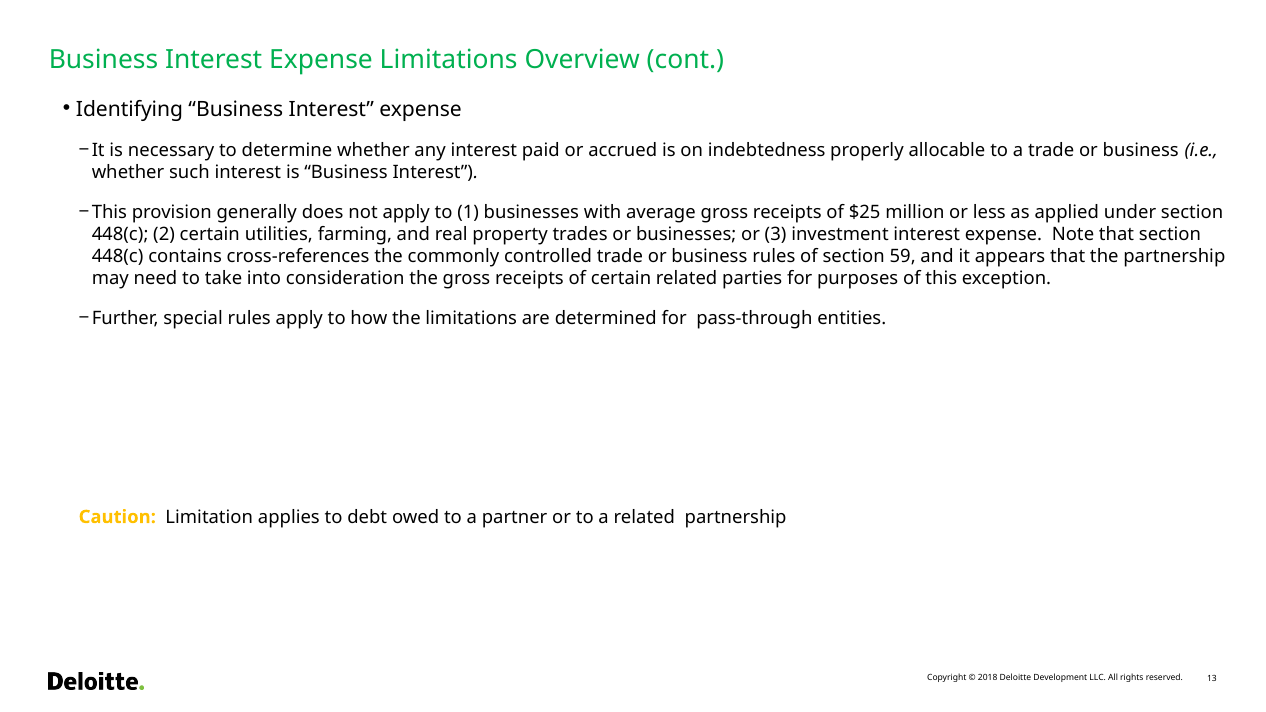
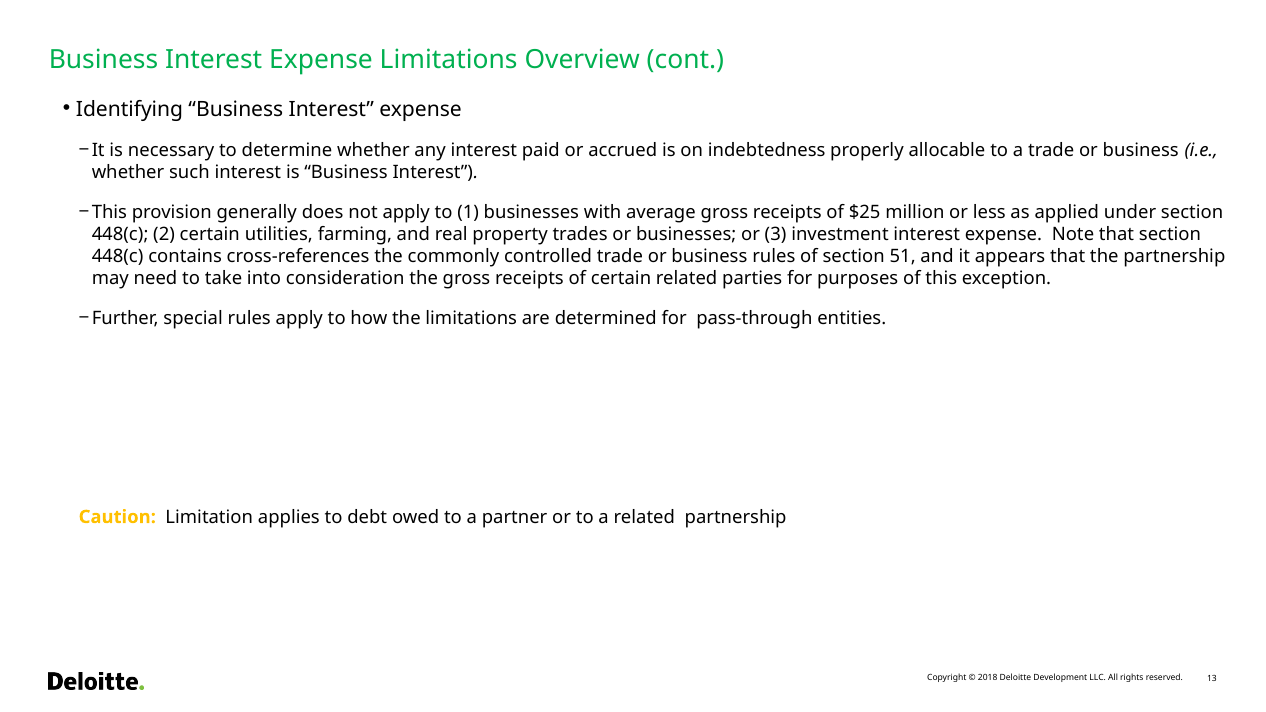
59: 59 -> 51
